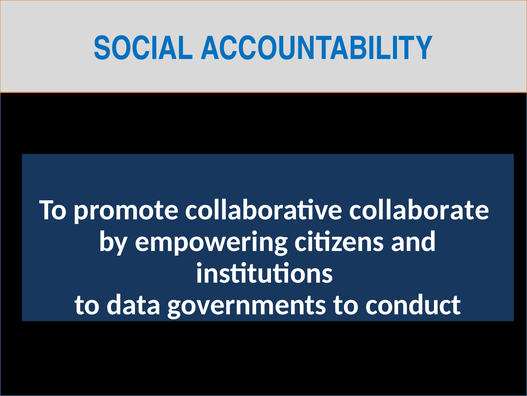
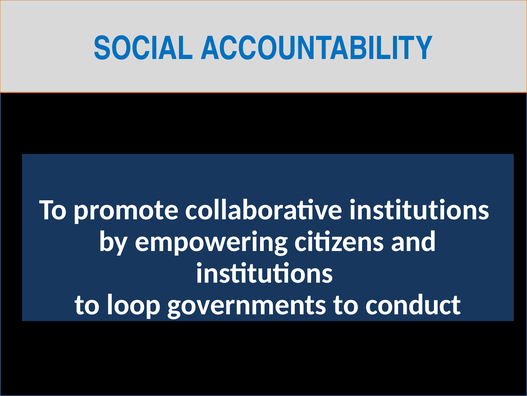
collaborative collaborate: collaborate -> institutions
data: data -> loop
